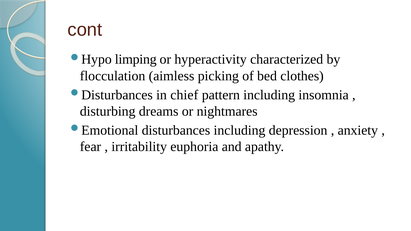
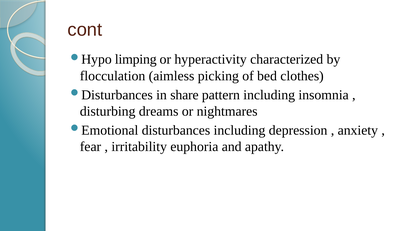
chief: chief -> share
